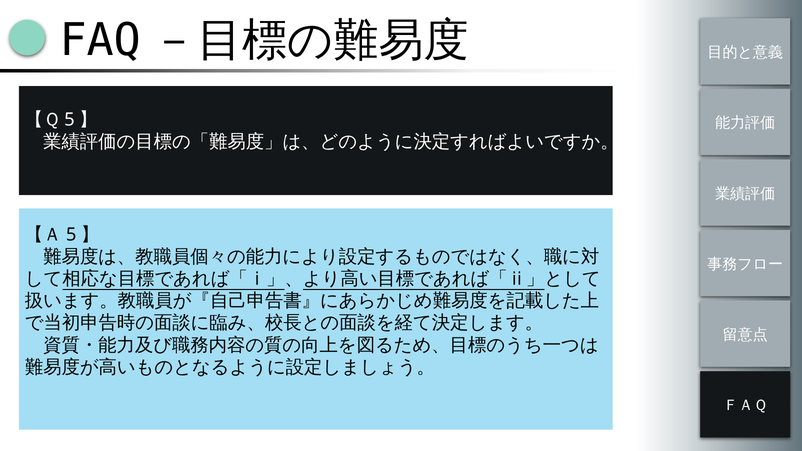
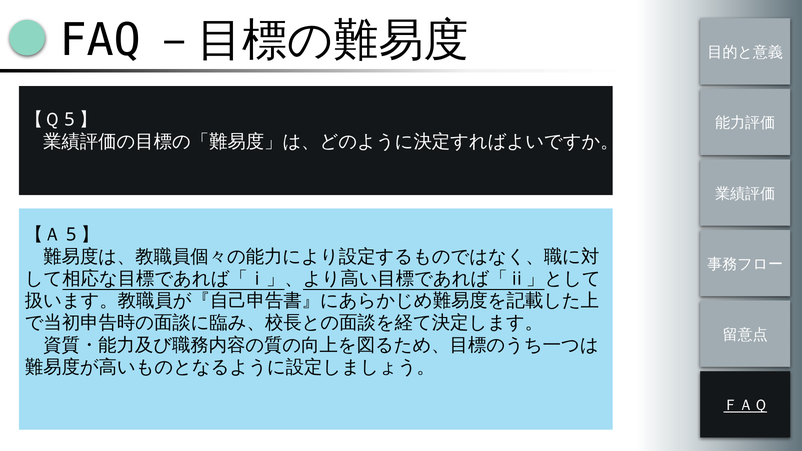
ＦＡＱ underline: none -> present
